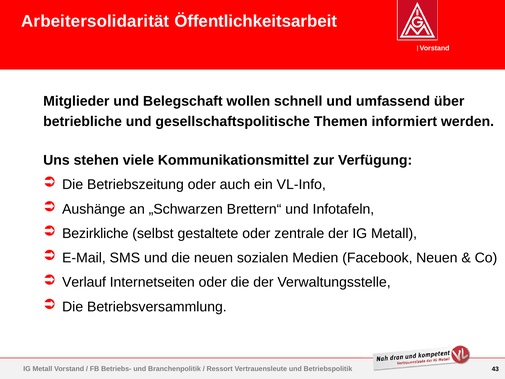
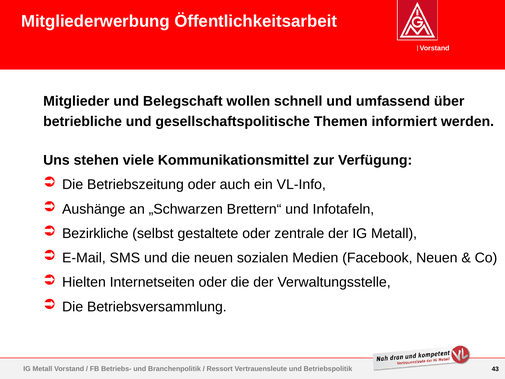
Arbeitersolidarität: Arbeitersolidarität -> Mitgliederwerbung
Verlauf: Verlauf -> Hielten
